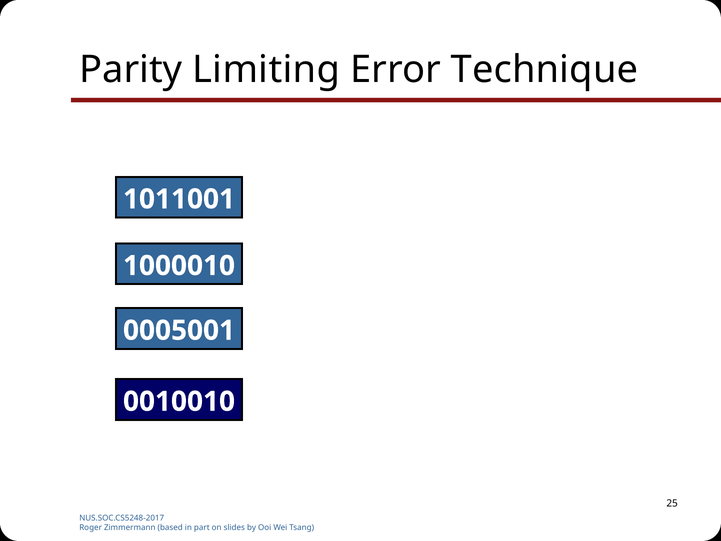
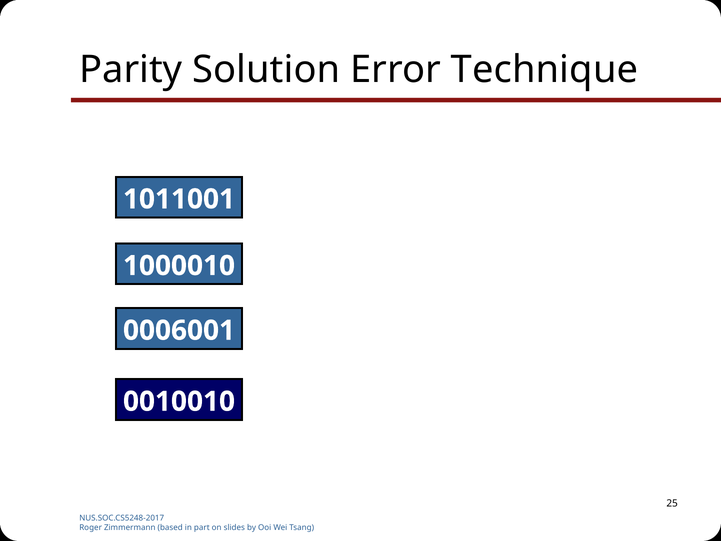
Limiting: Limiting -> Solution
0005001: 0005001 -> 0006001
